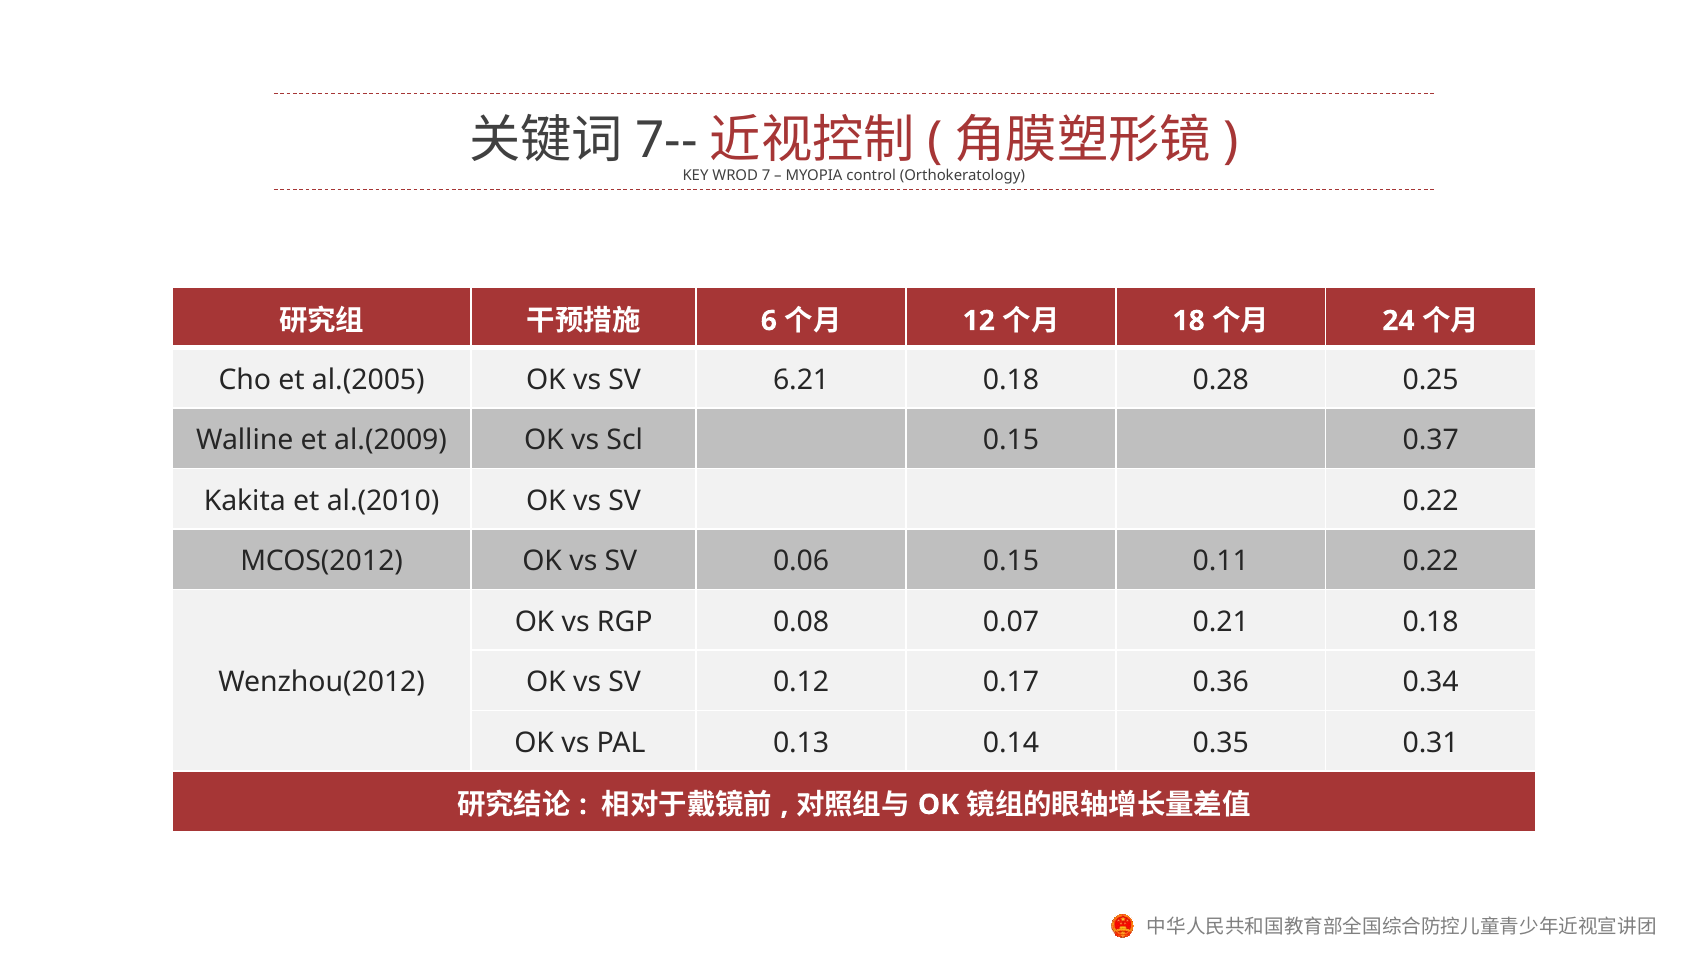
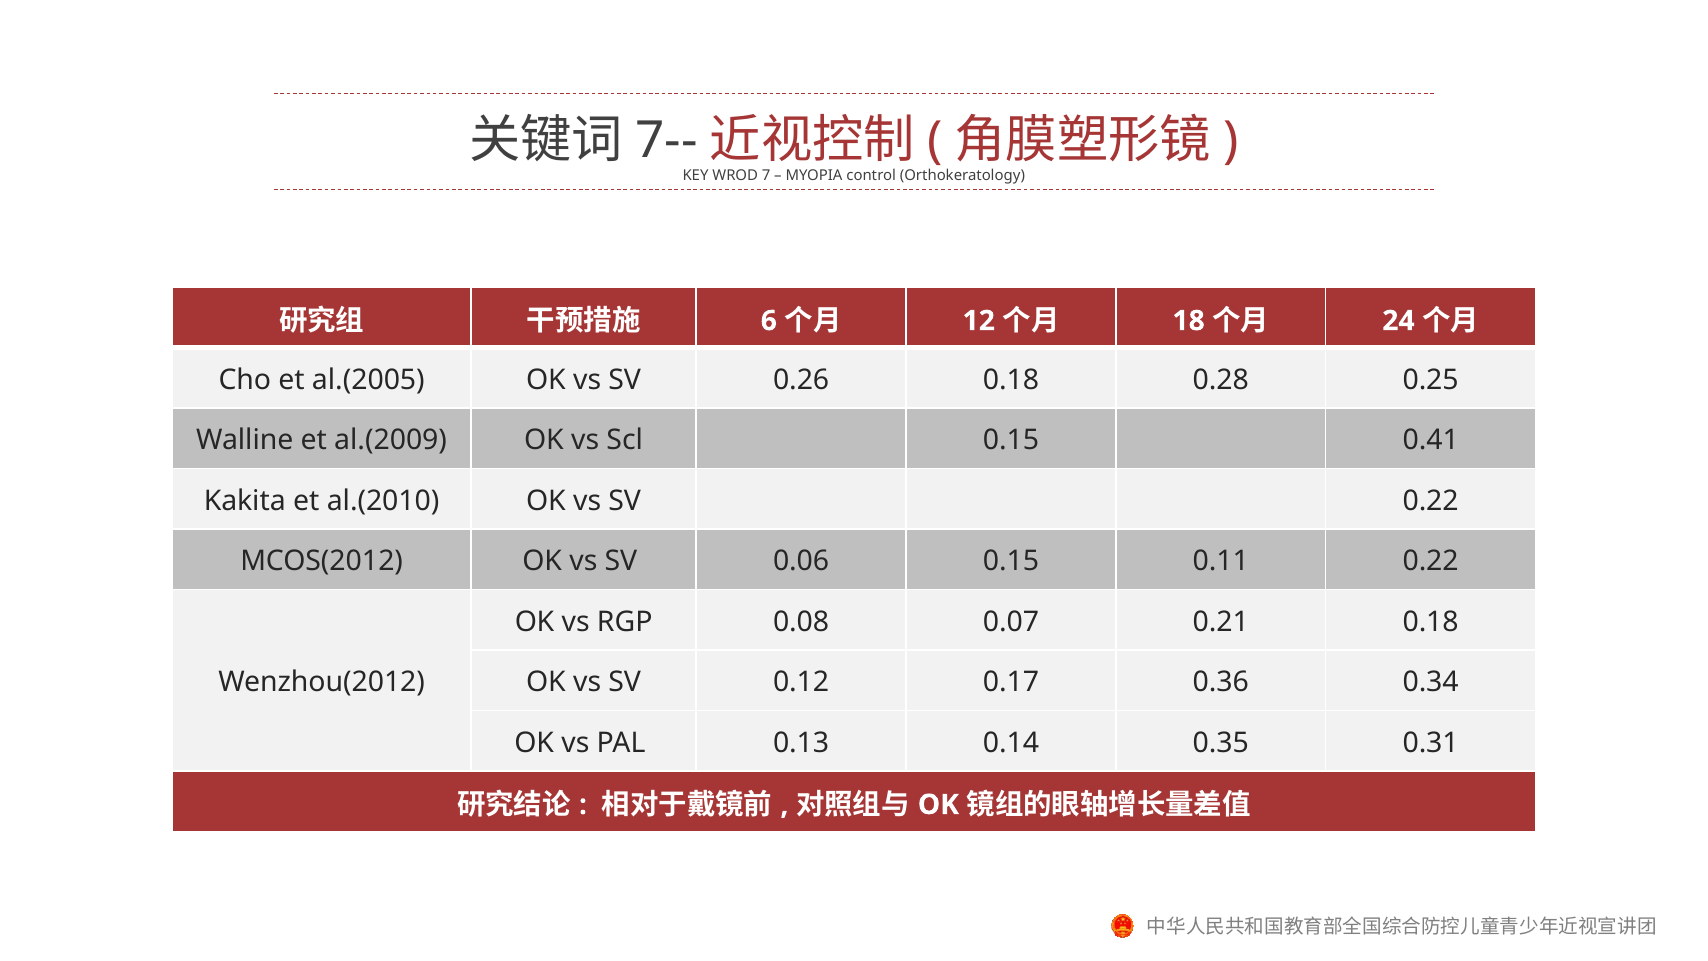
6.21: 6.21 -> 0.26
0.37: 0.37 -> 0.41
